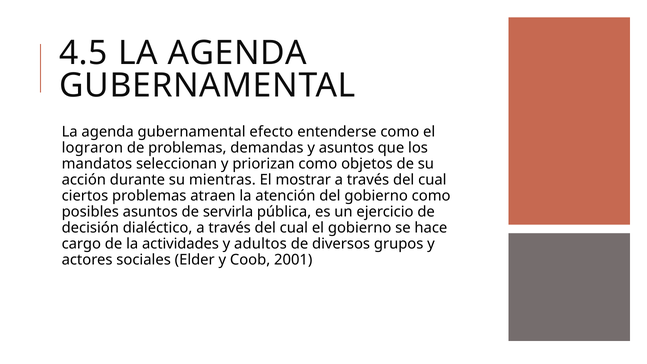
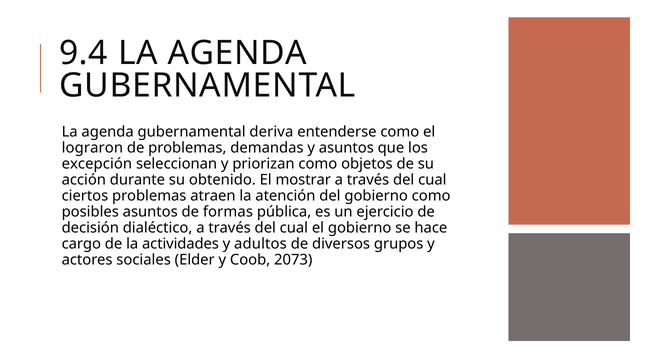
4.5: 4.5 -> 9.4
efecto: efecto -> deriva
mandatos: mandatos -> excepción
mientras: mientras -> obtenido
servirla: servirla -> formas
2001: 2001 -> 2073
